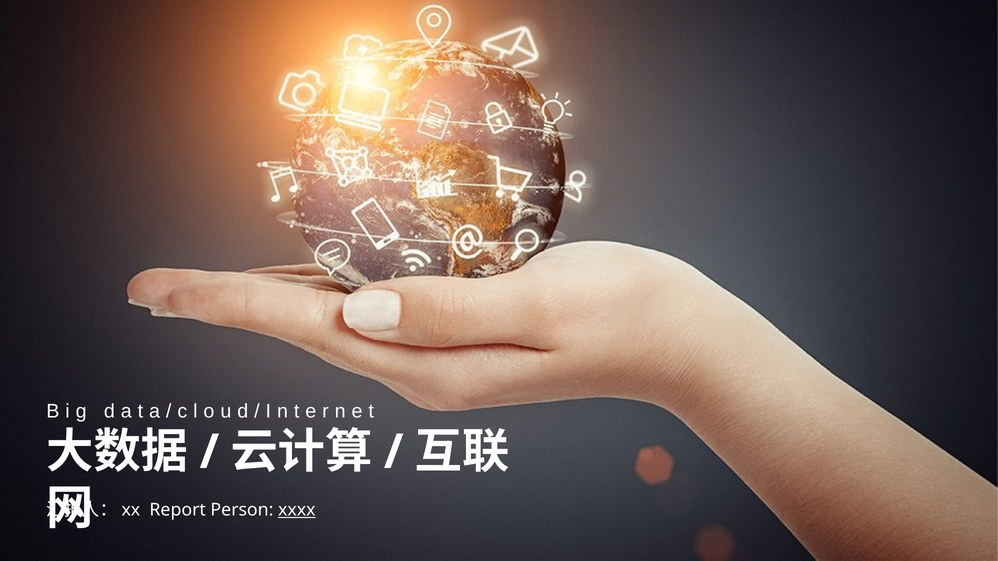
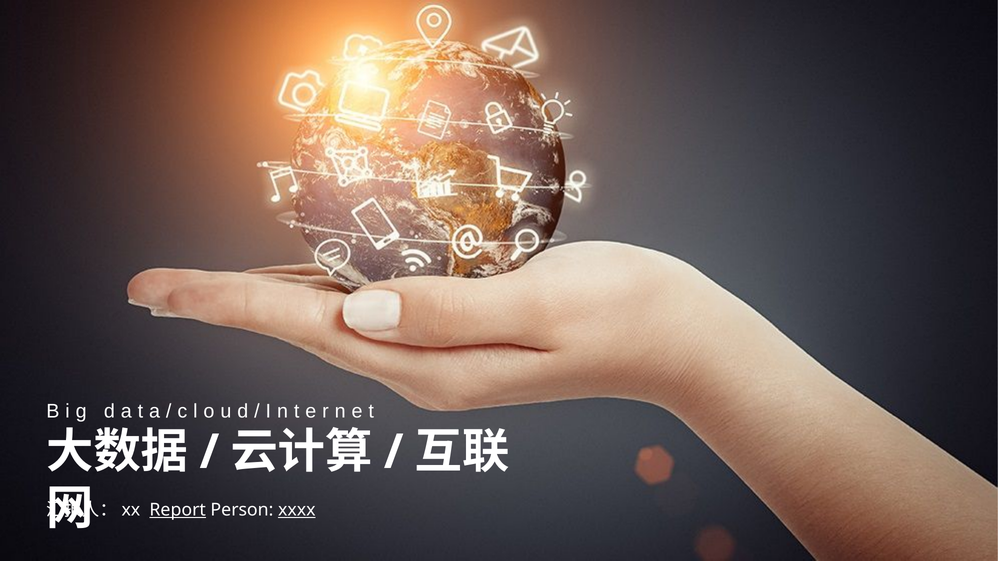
Report underline: none -> present
